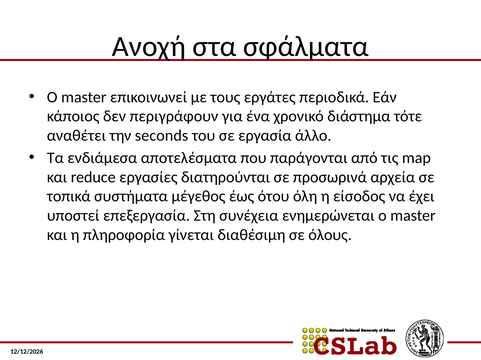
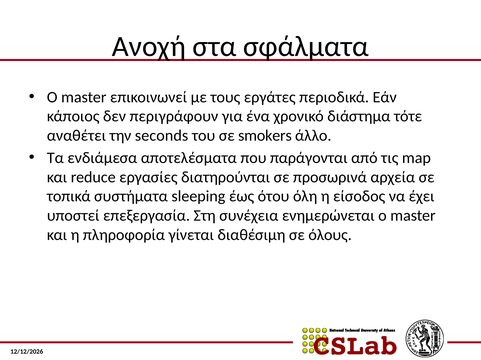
εργασία: εργασία -> smokers
μέγεθος: μέγεθος -> sleeping
